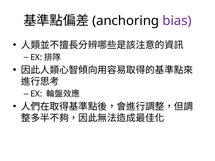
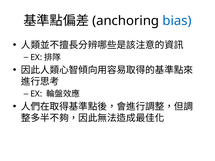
bias colour: purple -> blue
